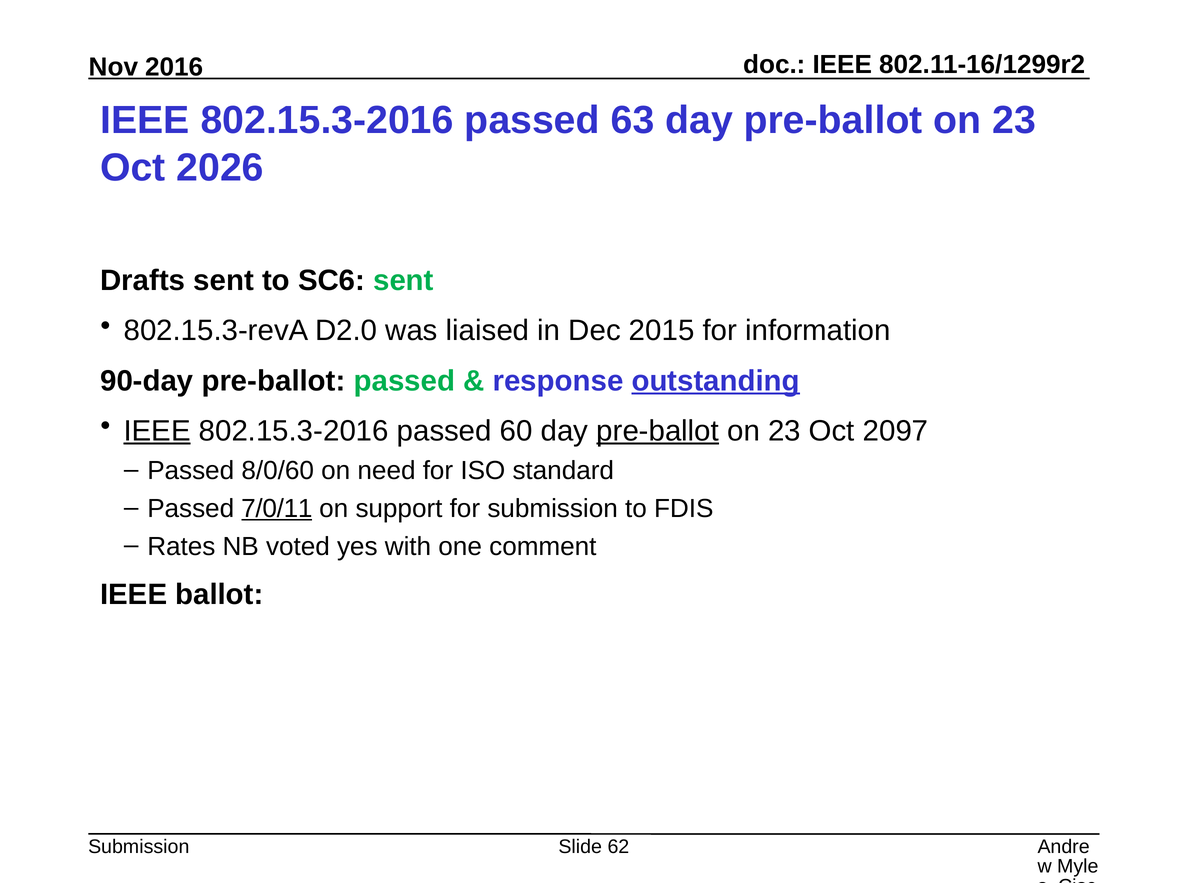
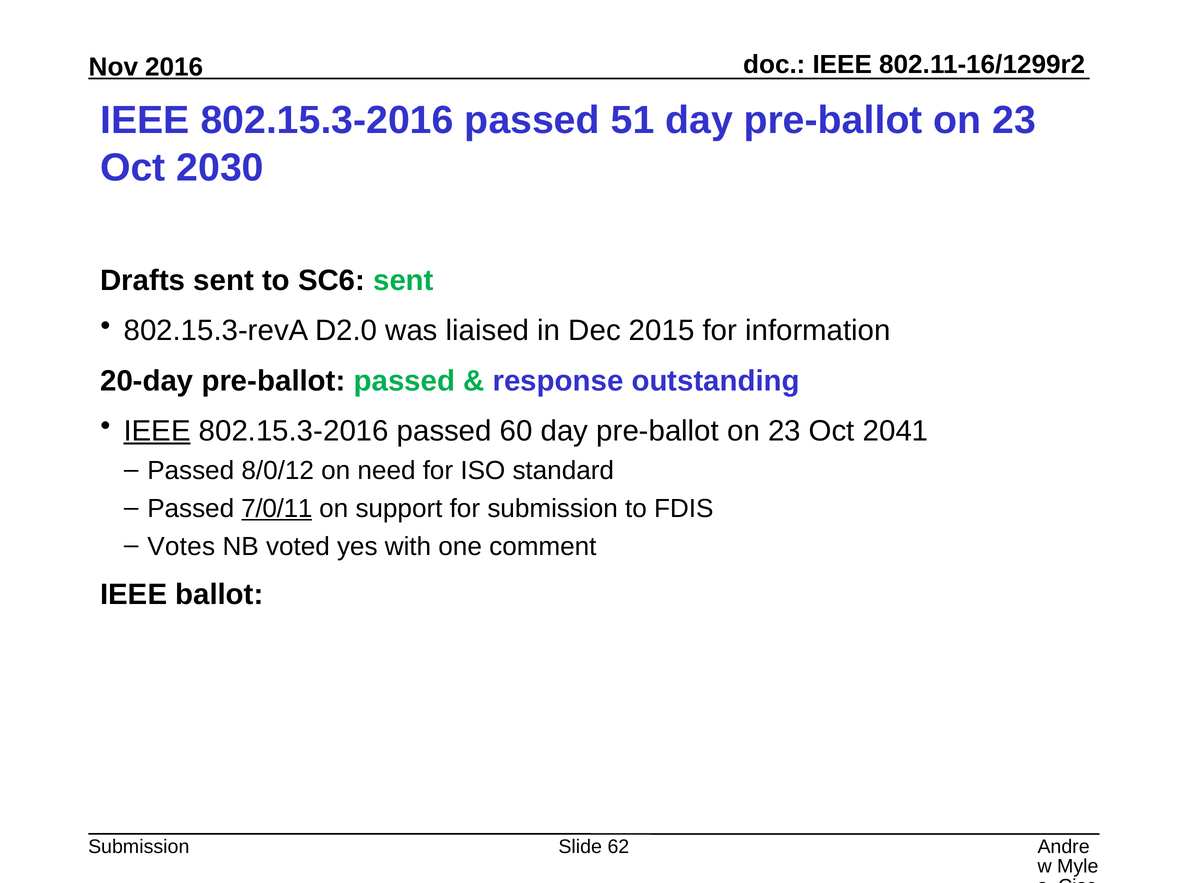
63: 63 -> 51
2026: 2026 -> 2030
90-day: 90-day -> 20-day
outstanding underline: present -> none
pre-ballot at (658, 431) underline: present -> none
2097: 2097 -> 2041
8/0/60: 8/0/60 -> 8/0/12
Rates: Rates -> Votes
